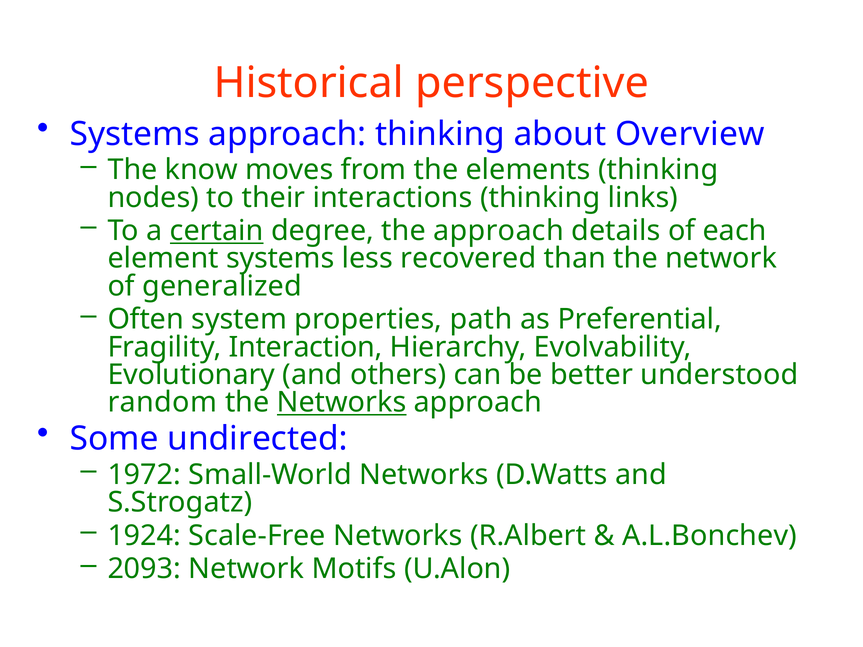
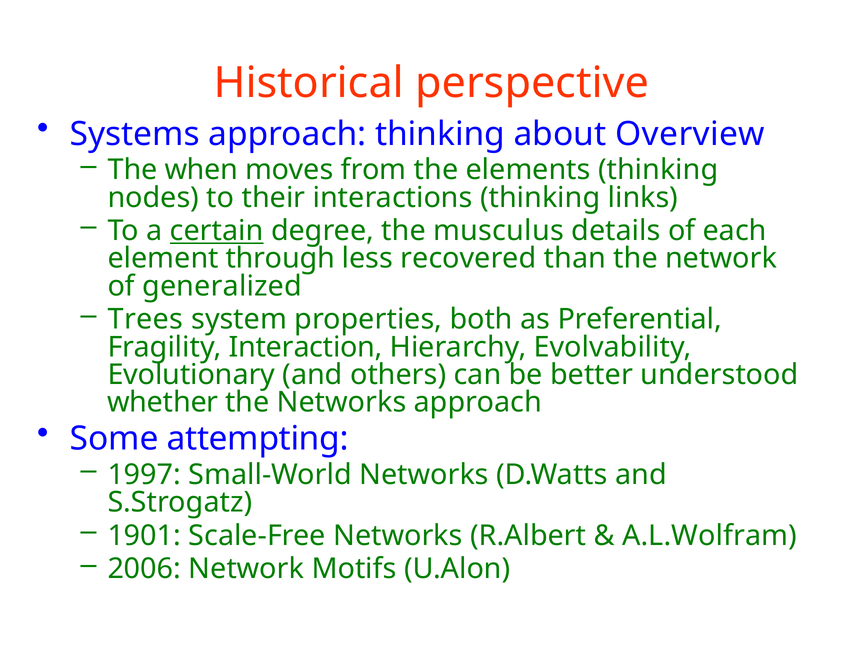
know: know -> when
the approach: approach -> musculus
element systems: systems -> through
Often: Often -> Trees
path: path -> both
random: random -> whether
Networks at (342, 402) underline: present -> none
undirected: undirected -> attempting
1972: 1972 -> 1997
1924: 1924 -> 1901
A.L.Bonchev: A.L.Bonchev -> A.L.Wolfram
2093: 2093 -> 2006
